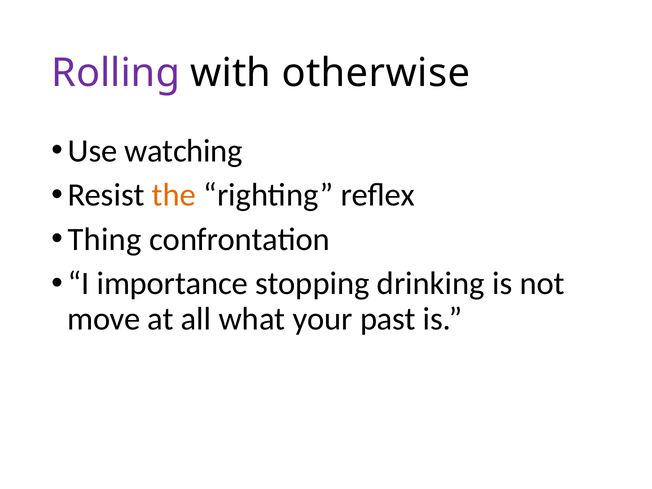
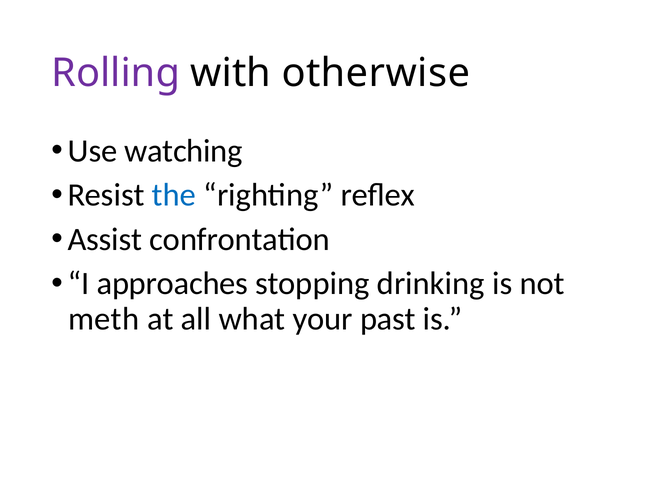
the colour: orange -> blue
Thing: Thing -> Assist
importance: importance -> approaches
move: move -> meth
